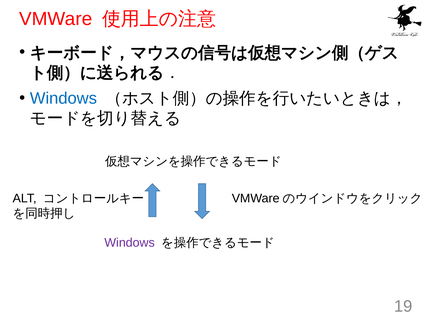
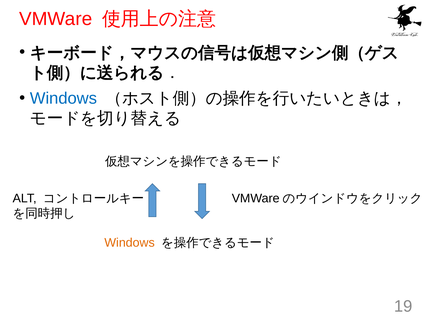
Windows at (130, 242) colour: purple -> orange
